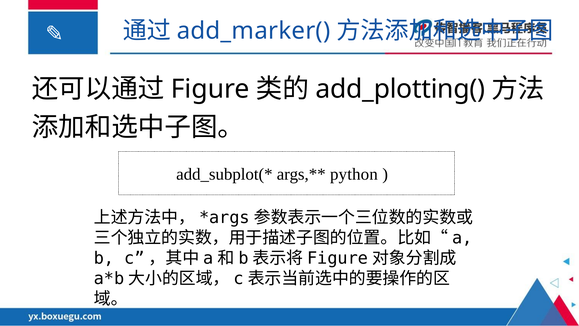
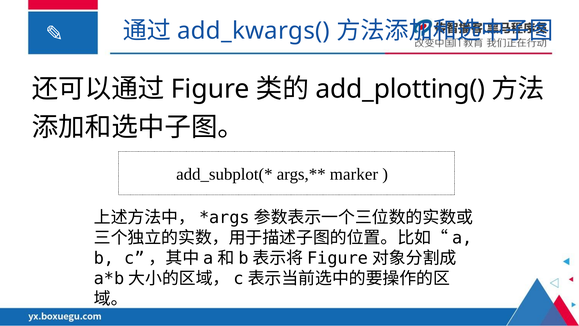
add_marker(: add_marker( -> add_kwargs(
python: python -> marker
